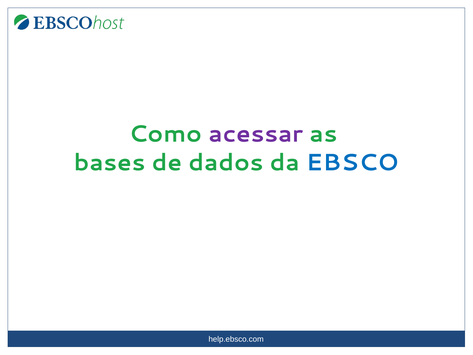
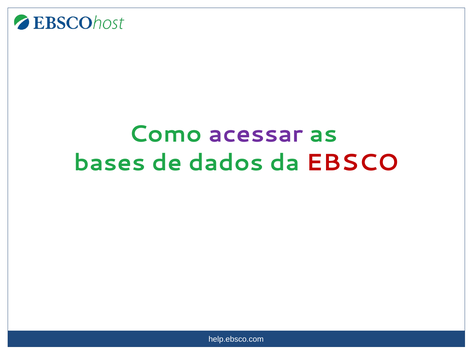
EBSCO colour: blue -> red
